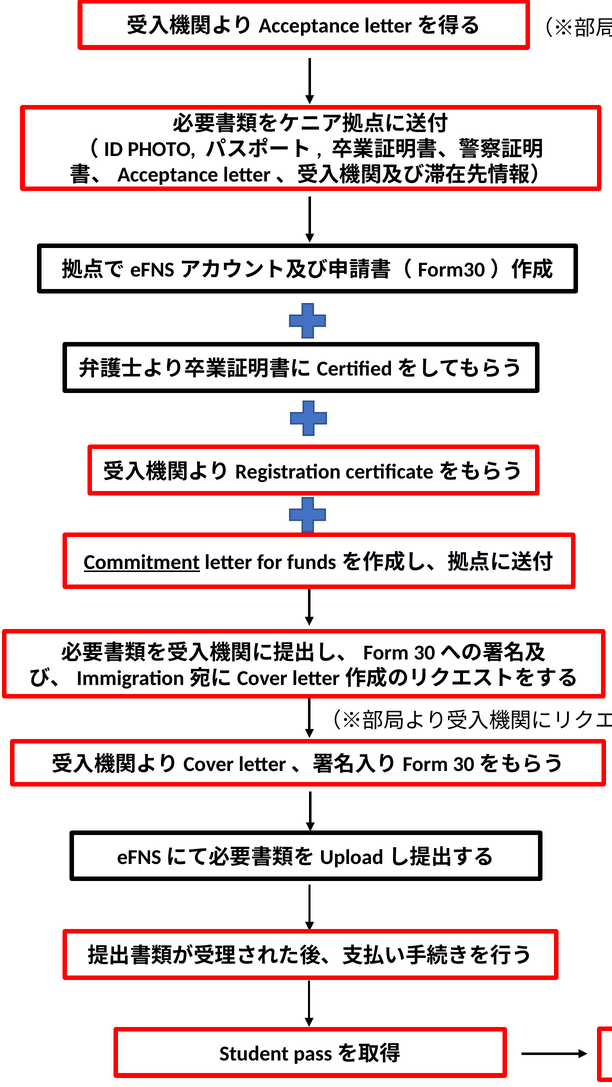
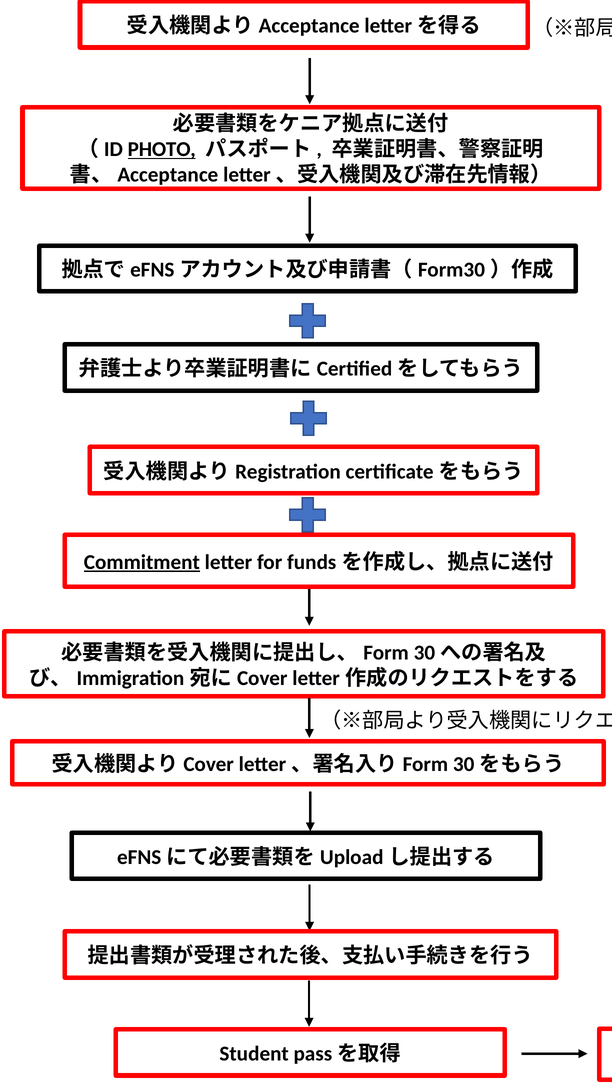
PHOTO underline: none -> present
